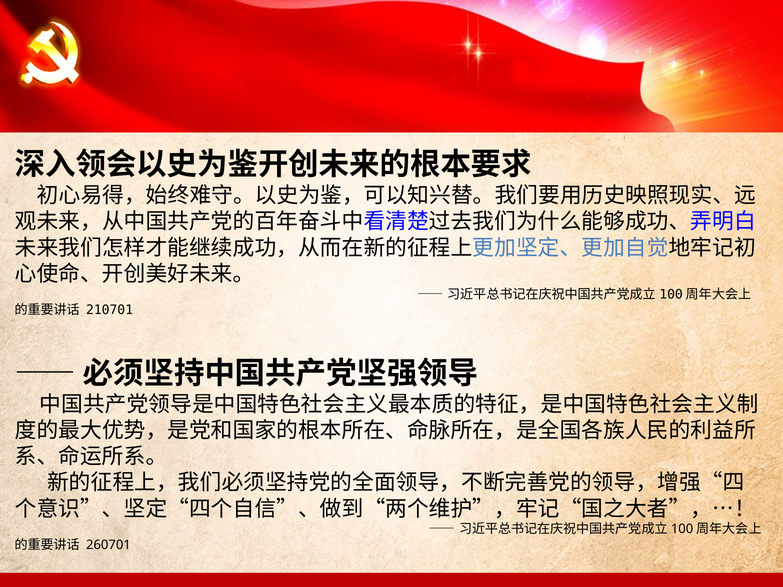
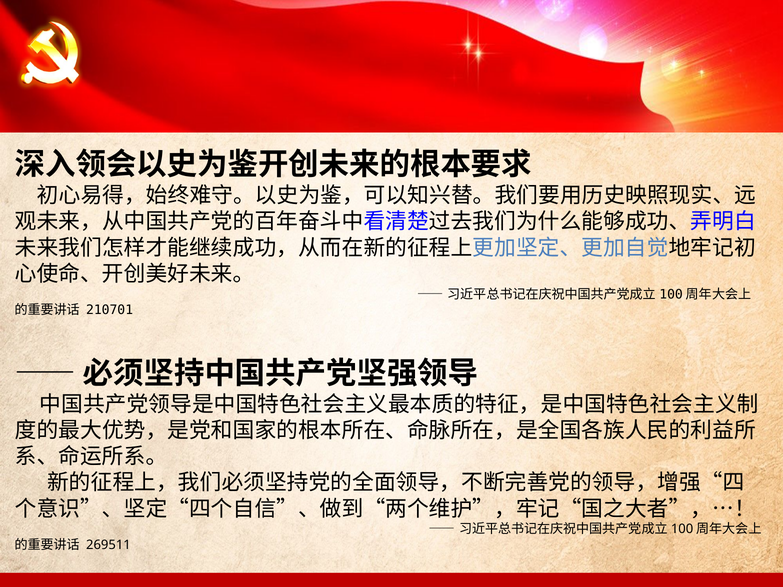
260701: 260701 -> 269511
